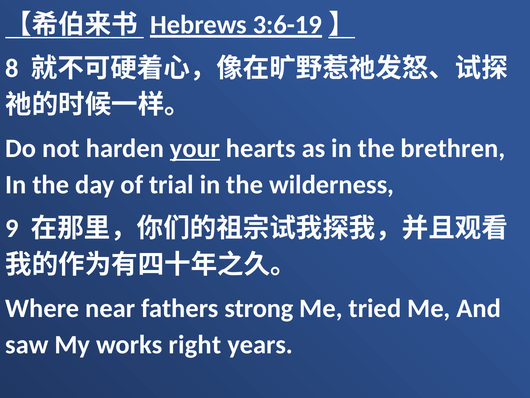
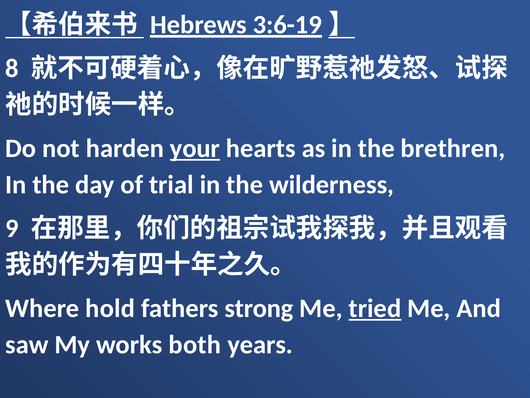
near: near -> hold
tried underline: none -> present
right: right -> both
